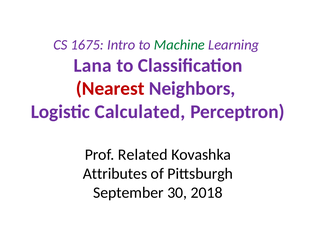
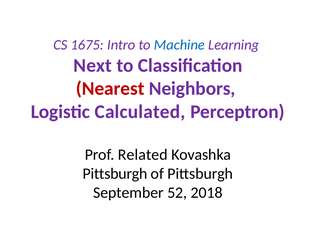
Machine colour: green -> blue
Lana: Lana -> Next
Attributes at (115, 174): Attributes -> Pittsburgh
30: 30 -> 52
